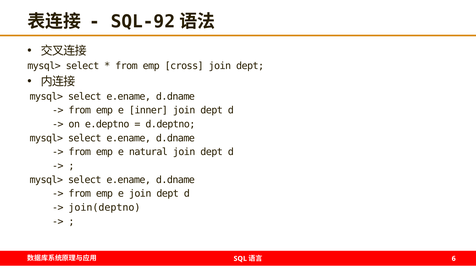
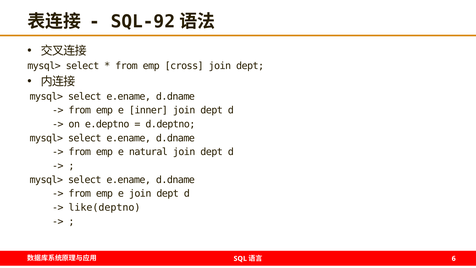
join(deptno: join(deptno -> like(deptno
